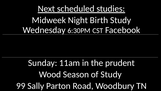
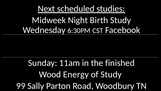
prudent: prudent -> finished
Season: Season -> Energy
